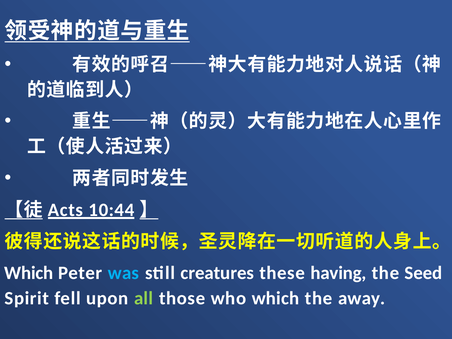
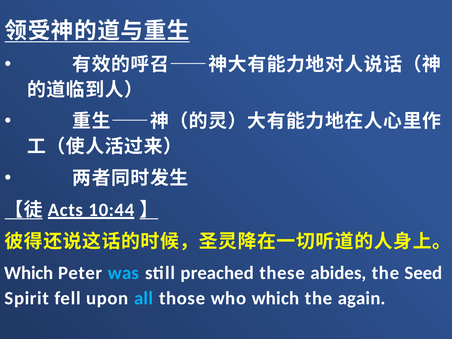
creatures: creatures -> preached
having: having -> abides
all colour: light green -> light blue
away: away -> again
